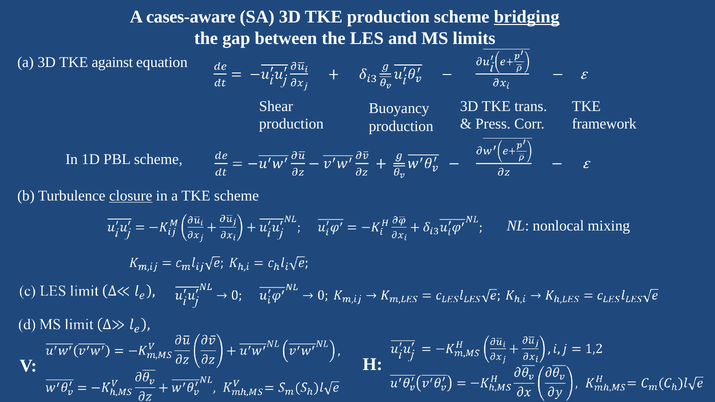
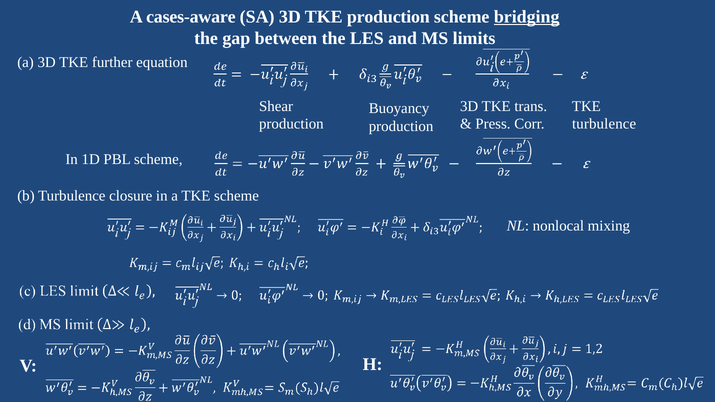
against: against -> further
framework at (604, 124): framework -> turbulence
closure underline: present -> none
